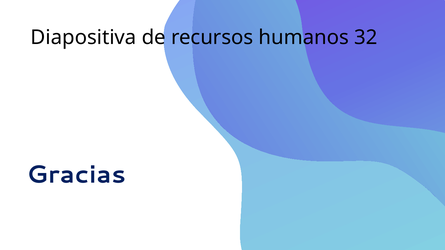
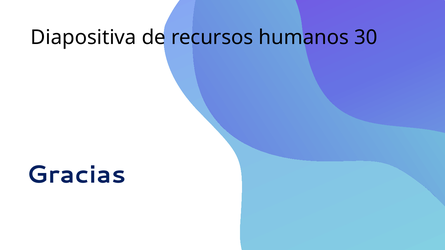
32: 32 -> 30
